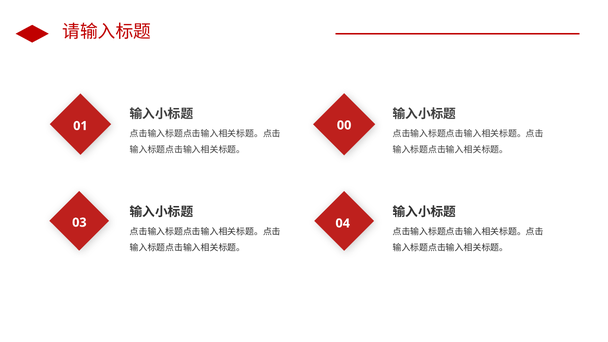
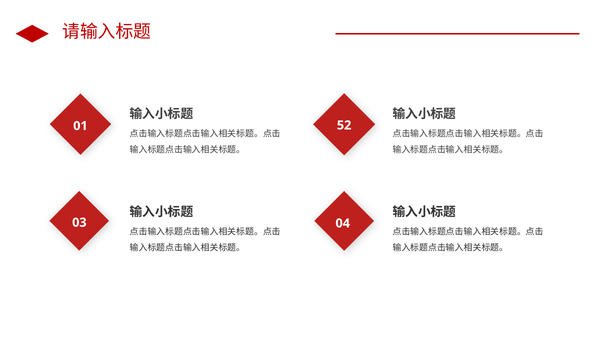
00: 00 -> 52
